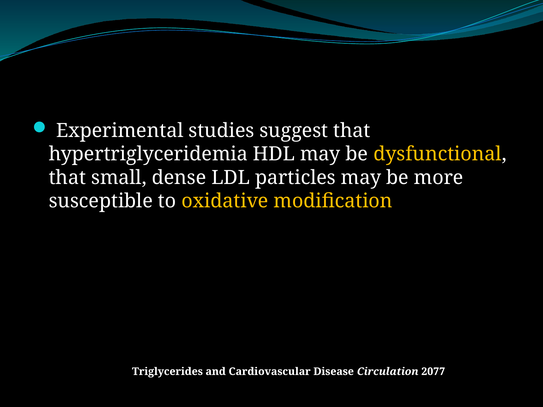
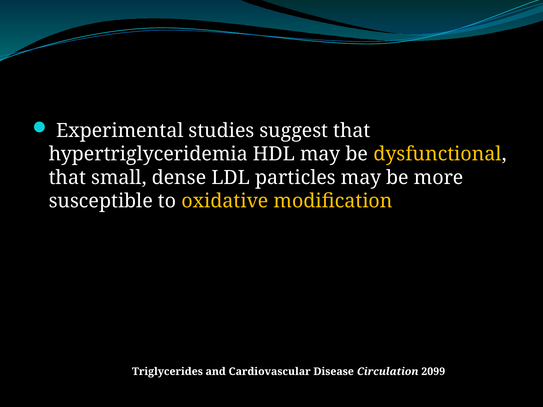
2077: 2077 -> 2099
